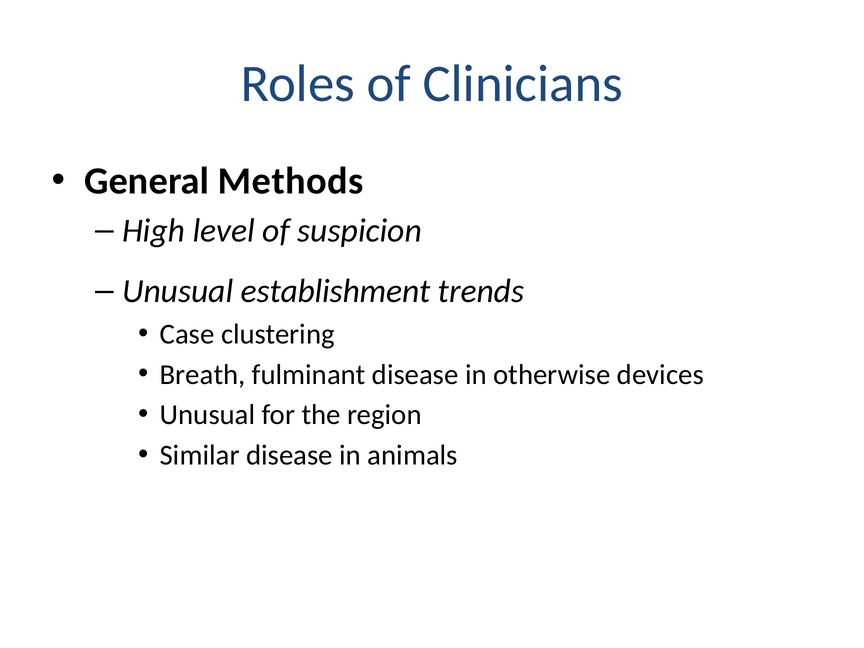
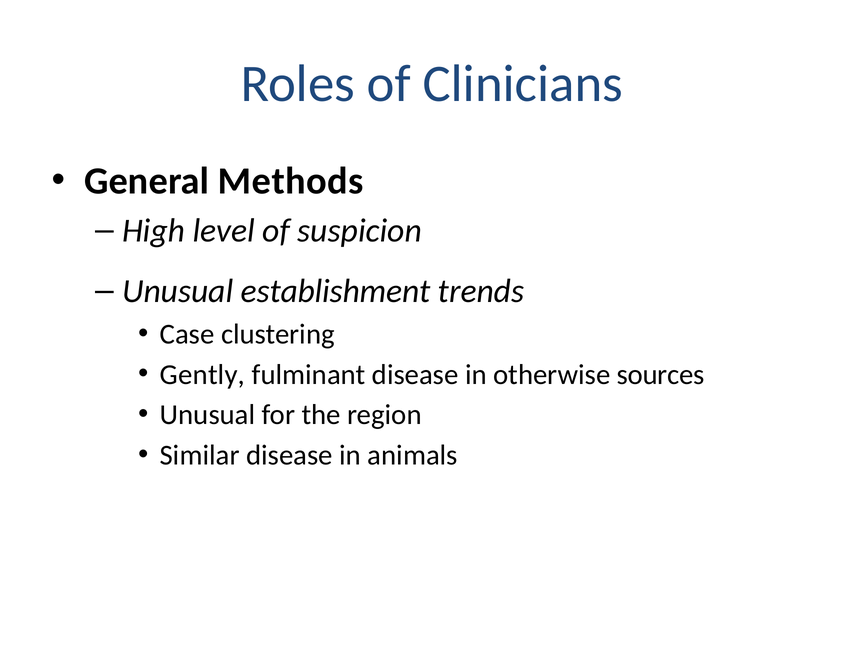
Breath: Breath -> Gently
devices: devices -> sources
